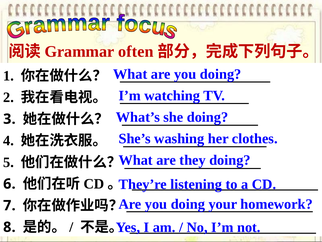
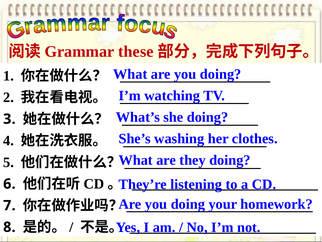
often: often -> these
